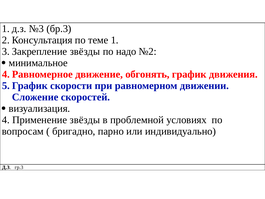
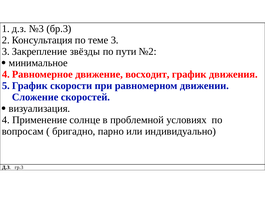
1: 1 -> 3
надо: надо -> пути
обгонять: обгонять -> восходит
Применение звёзды: звёзды -> солнце
